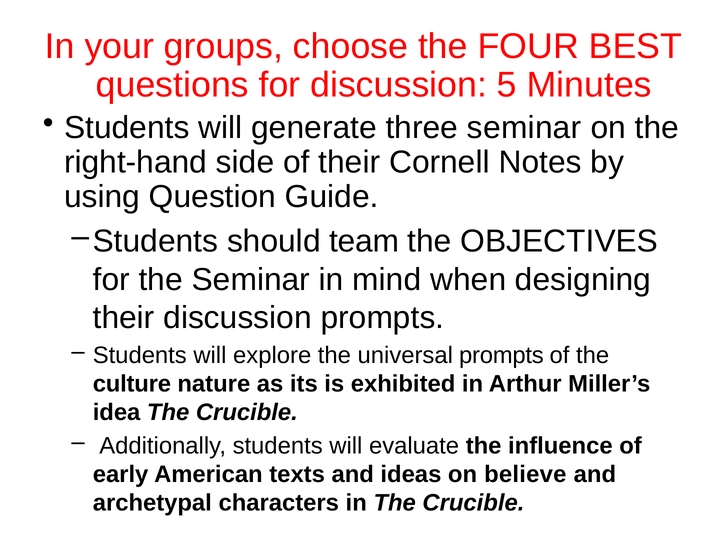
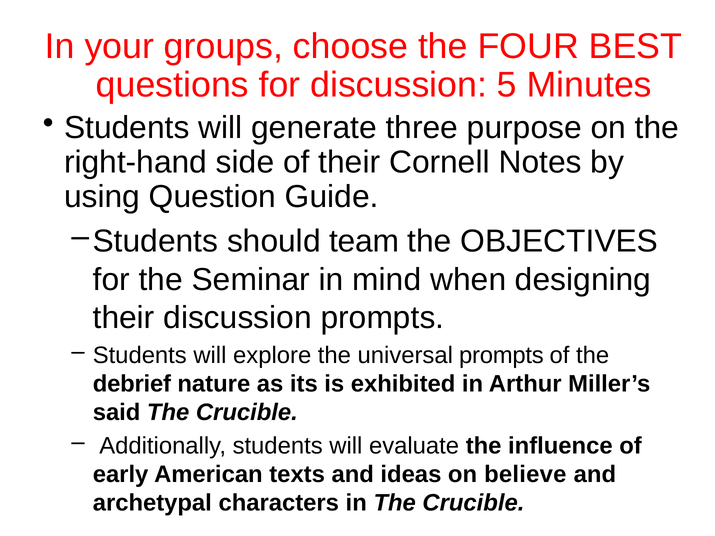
three seminar: seminar -> purpose
culture: culture -> debrief
idea: idea -> said
